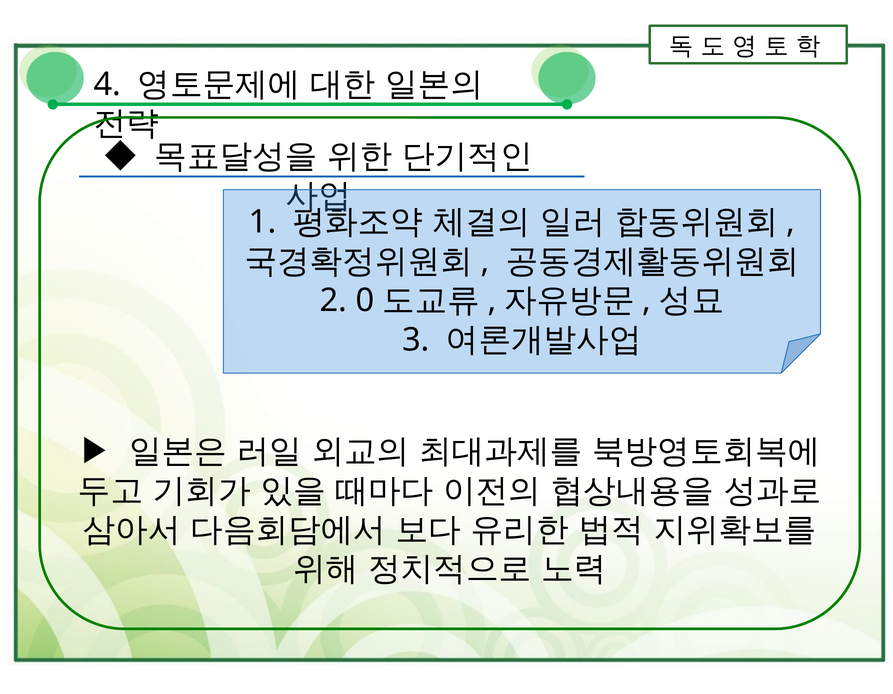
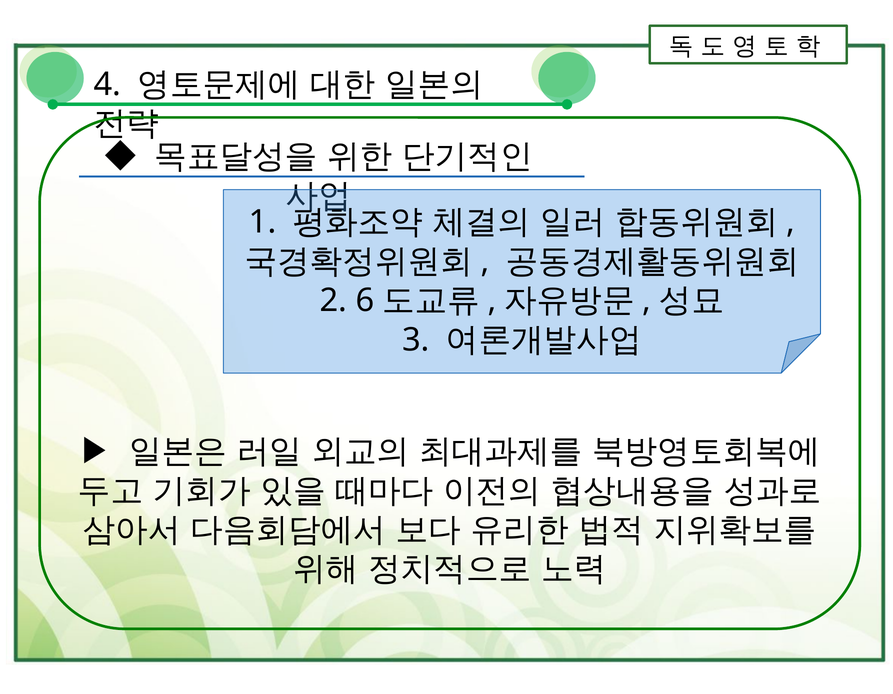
0: 0 -> 6
